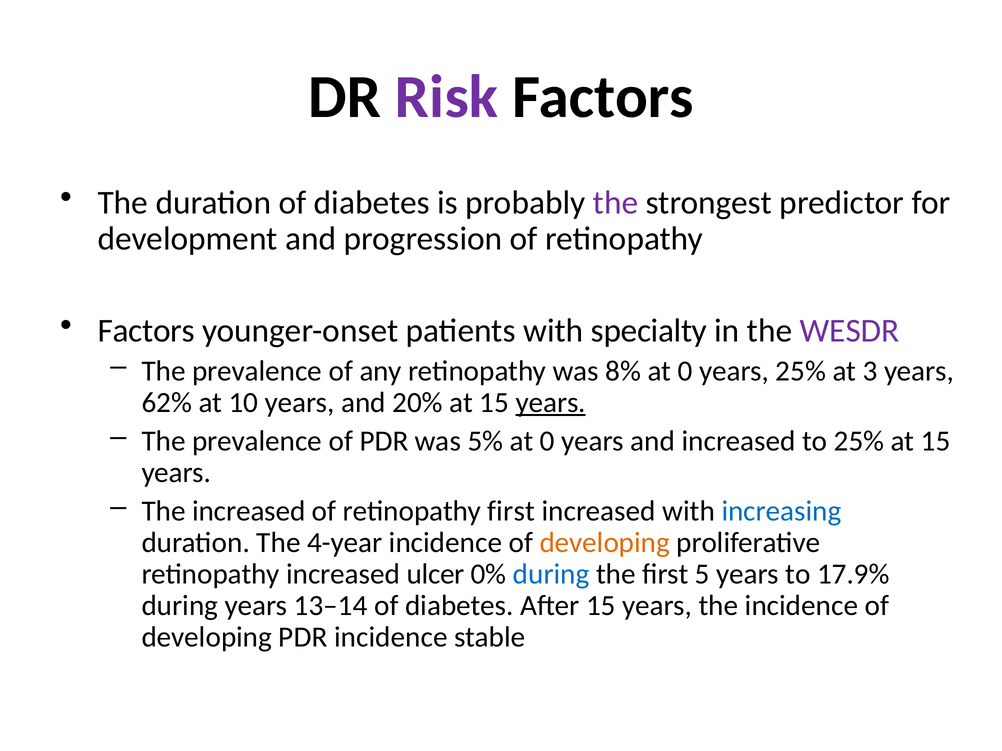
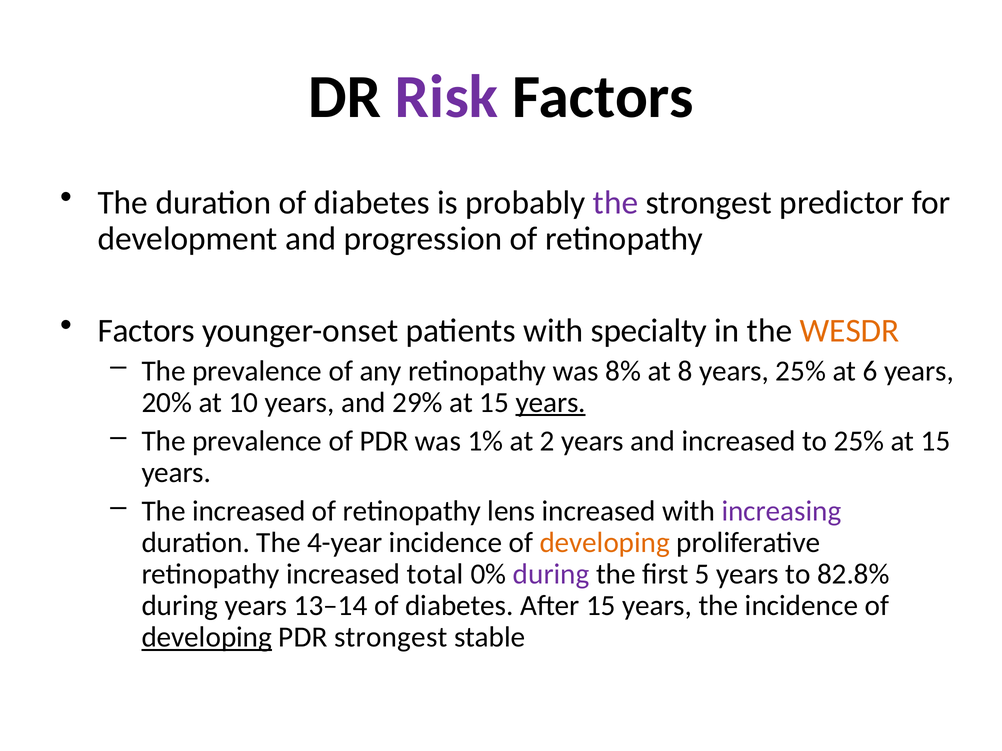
WESDR colour: purple -> orange
8% at 0: 0 -> 8
3: 3 -> 6
62%: 62% -> 20%
20%: 20% -> 29%
5%: 5% -> 1%
0 at (547, 441): 0 -> 2
retinopathy first: first -> lens
increasing colour: blue -> purple
ulcer: ulcer -> total
during at (551, 575) colour: blue -> purple
17.9%: 17.9% -> 82.8%
developing at (207, 638) underline: none -> present
PDR incidence: incidence -> strongest
